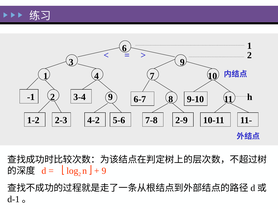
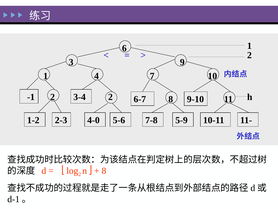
2 9: 9 -> 2
4-2: 4-2 -> 4-0
2-9: 2-9 -> 5-9
9 at (104, 170): 9 -> 8
